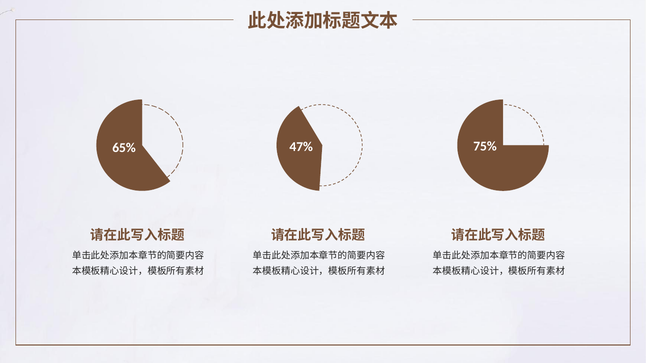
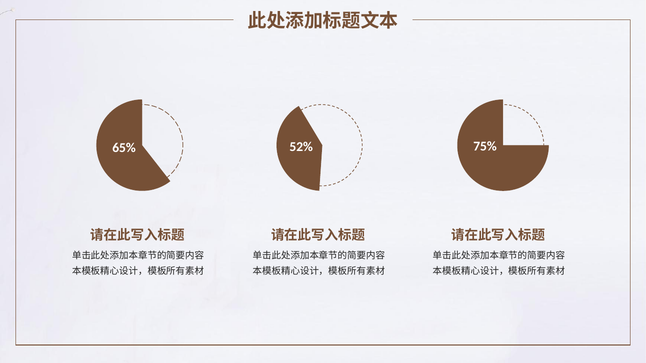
47%: 47% -> 52%
